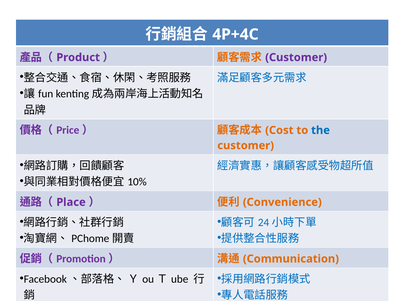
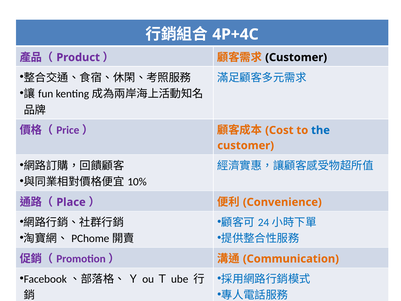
Customer at (296, 57) colour: purple -> black
